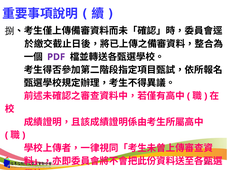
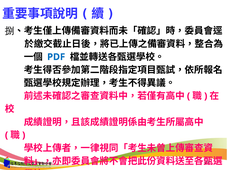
PDF colour: purple -> blue
